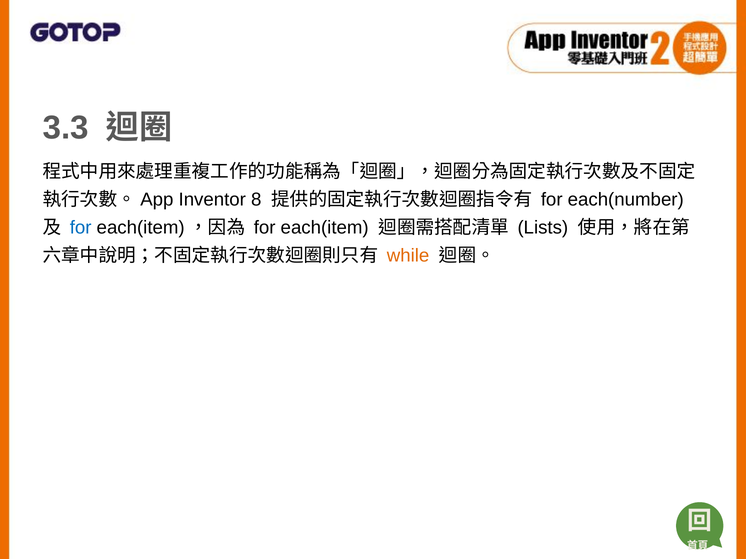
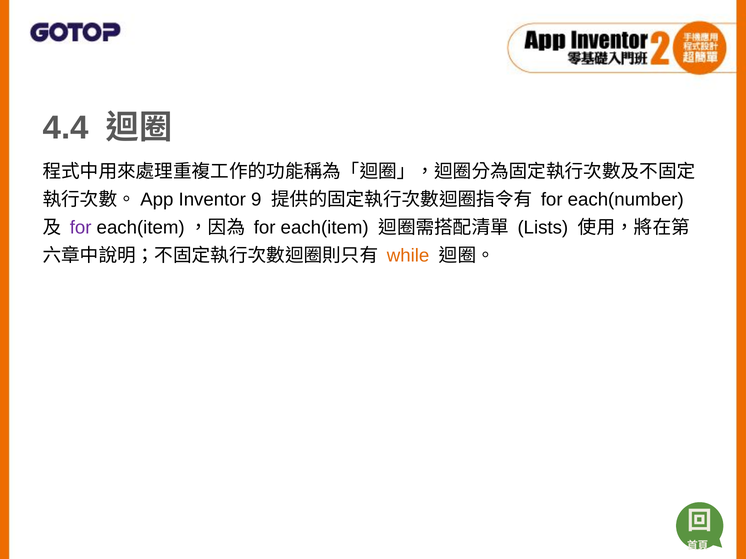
3.3: 3.3 -> 4.4
8: 8 -> 9
for at (81, 228) colour: blue -> purple
